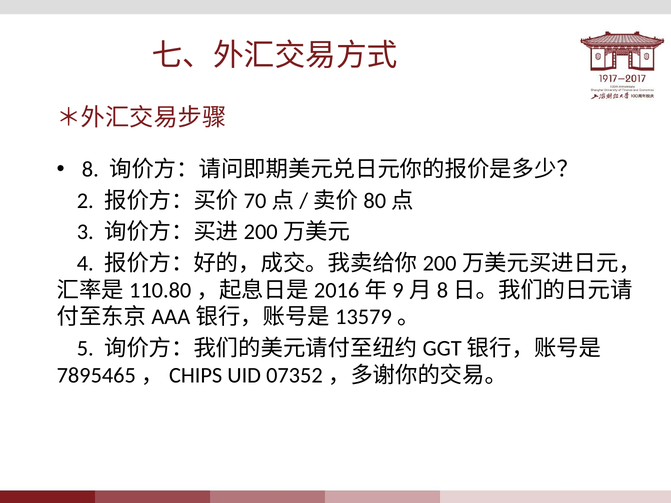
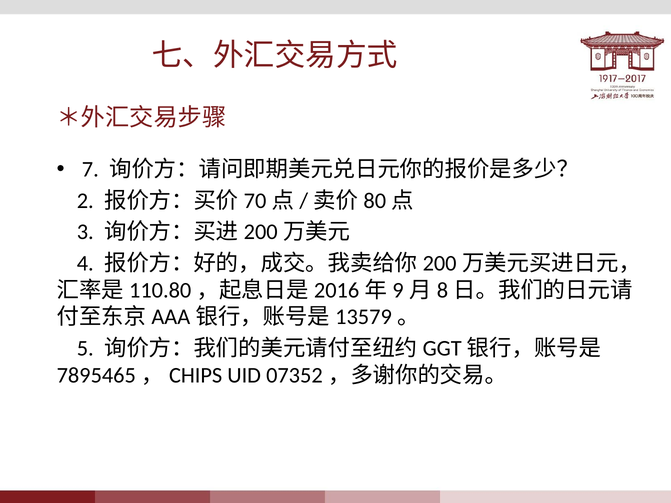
8: 8 -> 7
